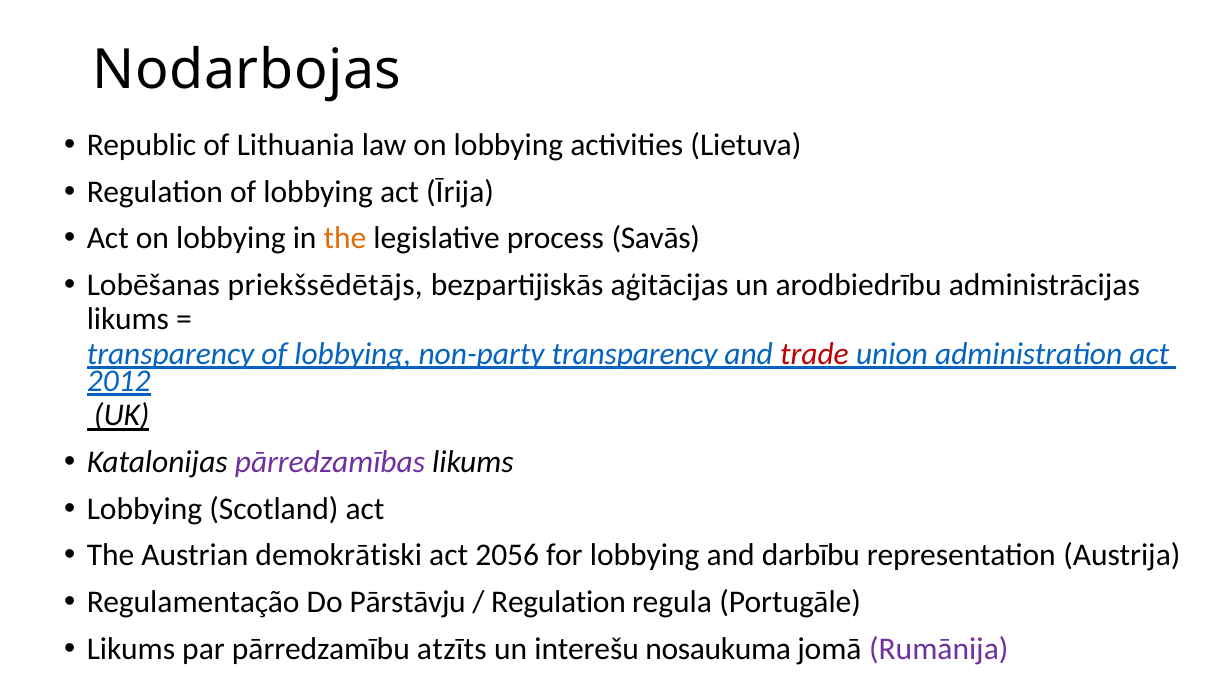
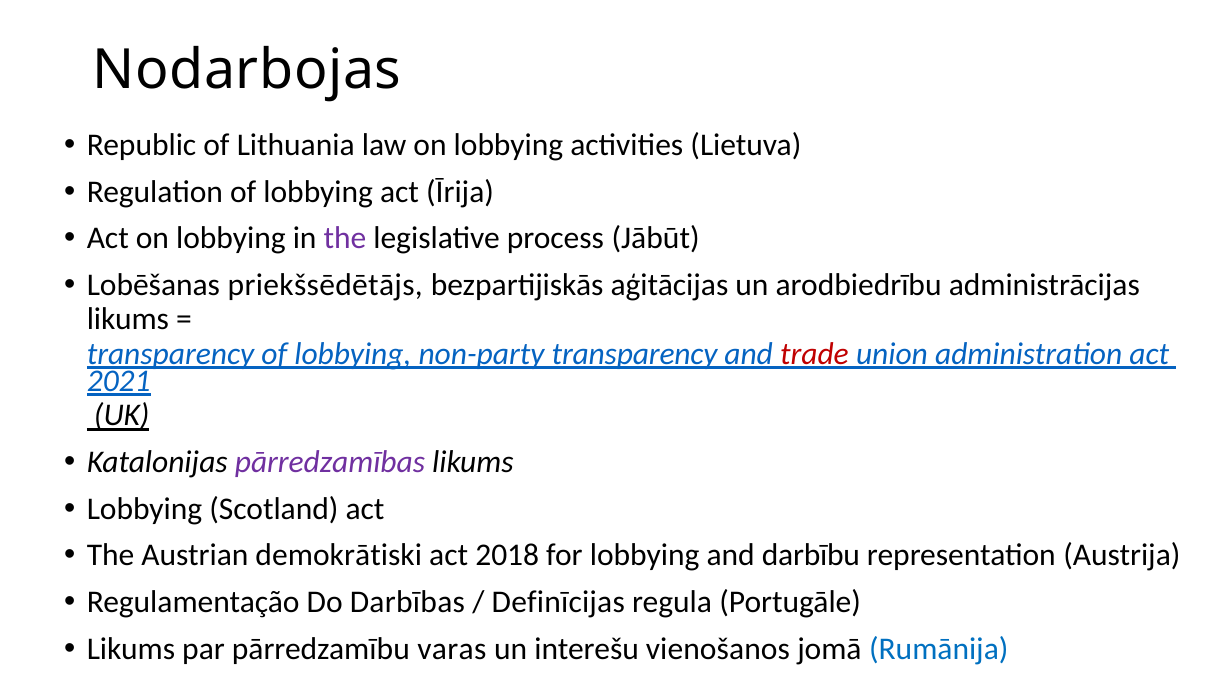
the at (345, 239) colour: orange -> purple
Savās: Savās -> Jābūt
2012: 2012 -> 2021
2056: 2056 -> 2018
Pārstāvju: Pārstāvju -> Darbības
Regulation at (559, 602): Regulation -> Definīcijas
atzīts: atzīts -> varas
nosaukuma: nosaukuma -> vienošanos
Rumānija colour: purple -> blue
